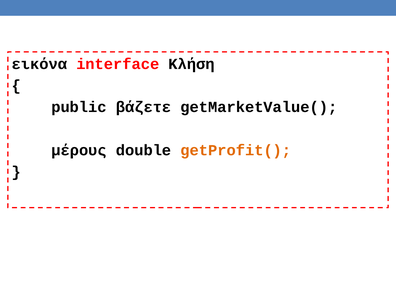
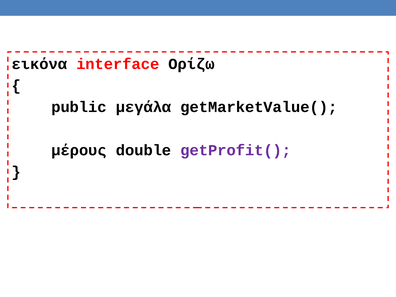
Κλήση: Κλήση -> Ορίζω
βάζετε: βάζετε -> μεγάλα
getProfit( colour: orange -> purple
